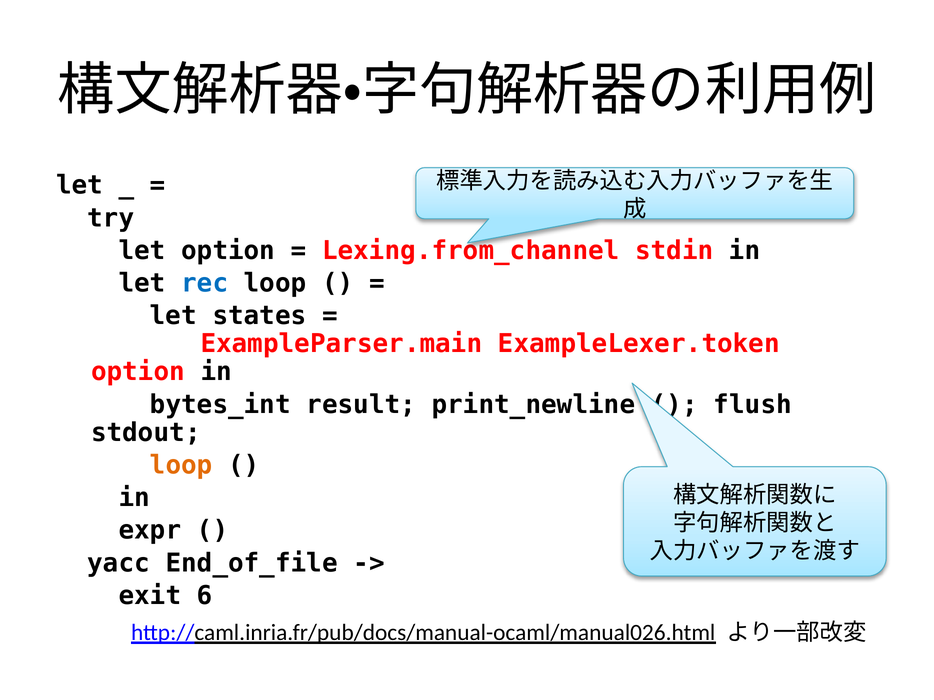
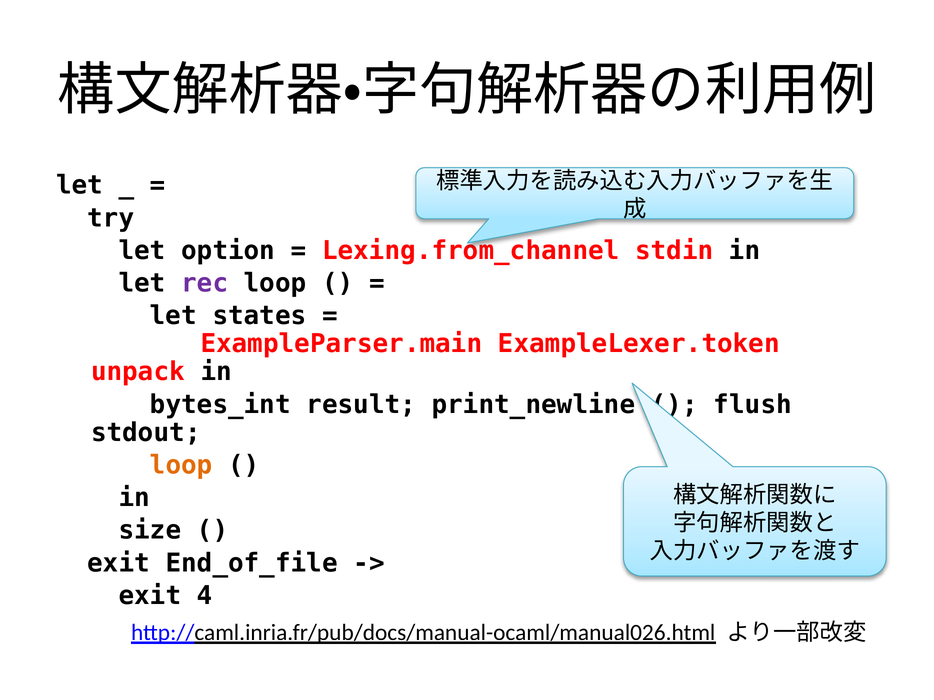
rec colour: blue -> purple
option at (138, 372): option -> unpack
expr: expr -> size
yacc at (119, 563): yacc -> exit
6: 6 -> 4
